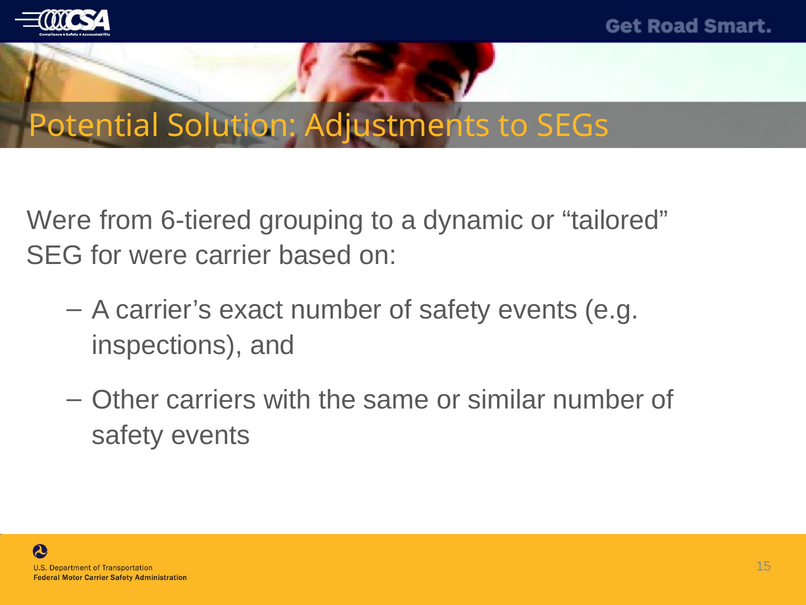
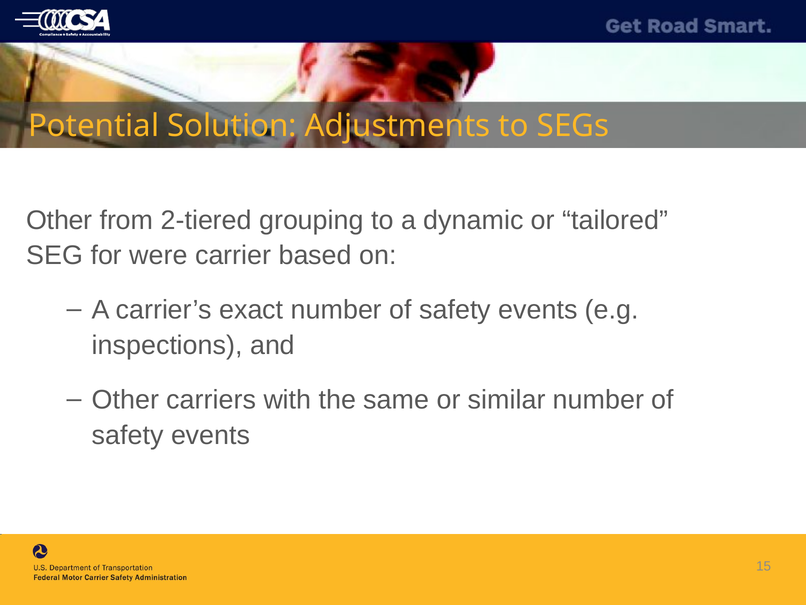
Were at (59, 220): Were -> Other
6-tiered: 6-tiered -> 2-tiered
